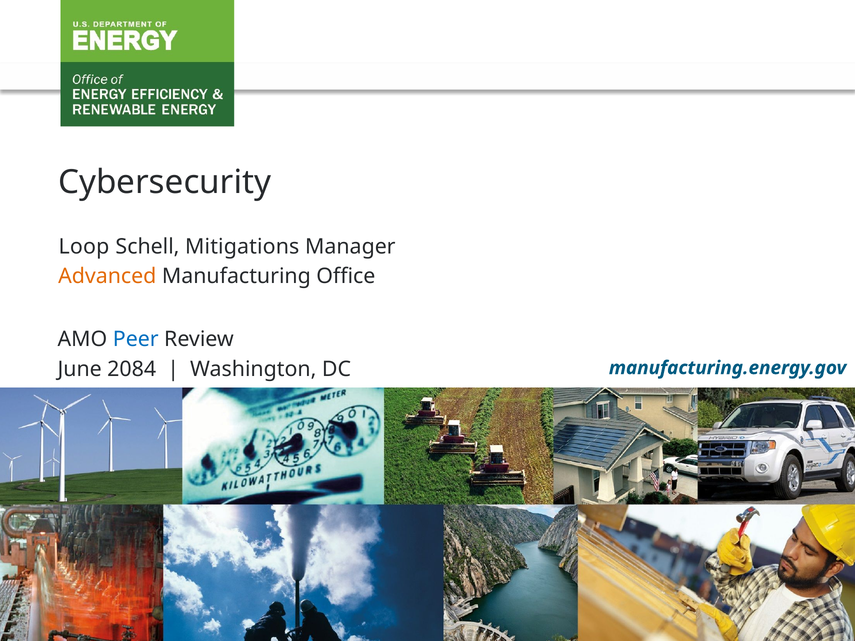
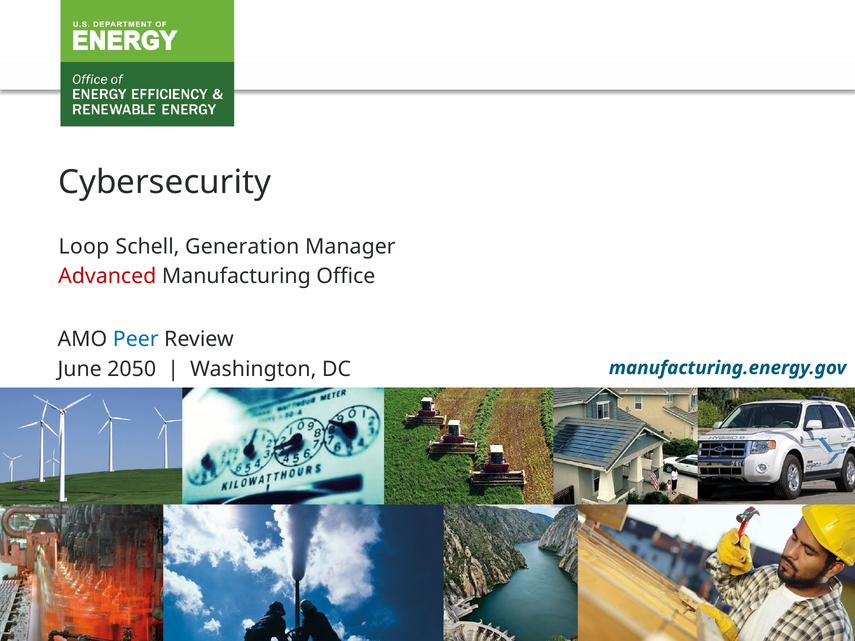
Mitigations: Mitigations -> Generation
Advanced colour: orange -> red
2084: 2084 -> 2050
